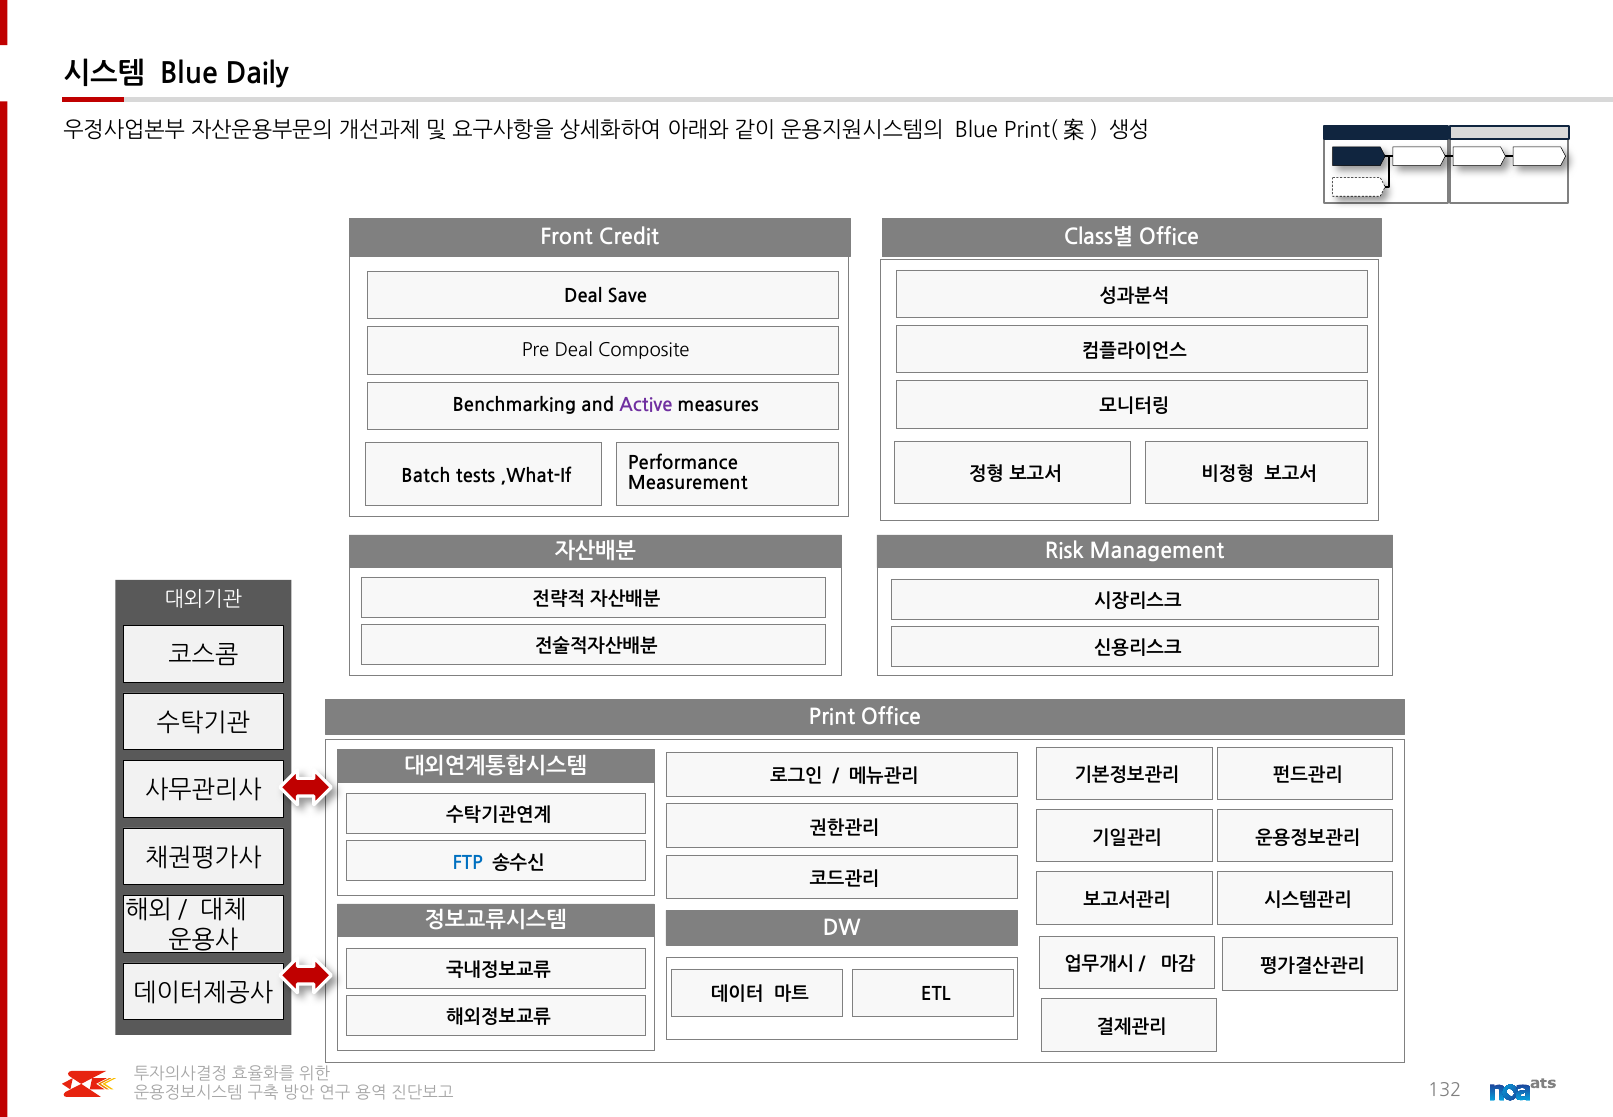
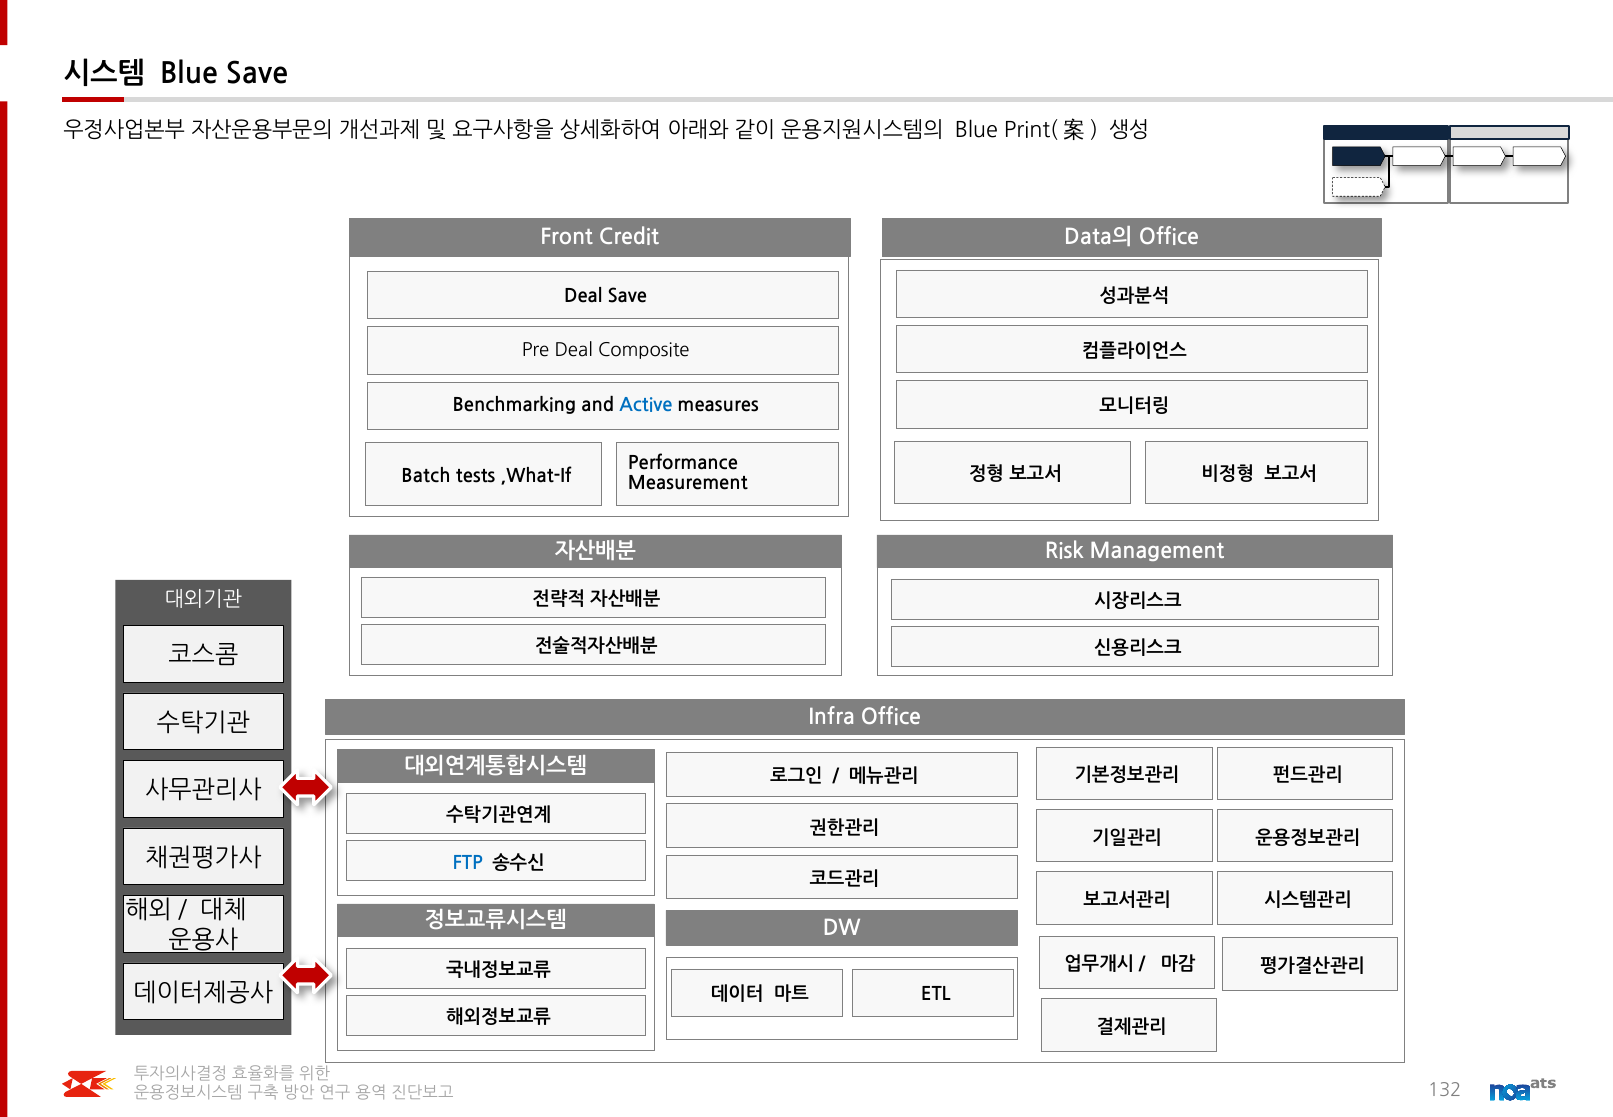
Blue Daily: Daily -> Save
Class별: Class별 -> Data의
Active colour: purple -> blue
Print: Print -> Infra
